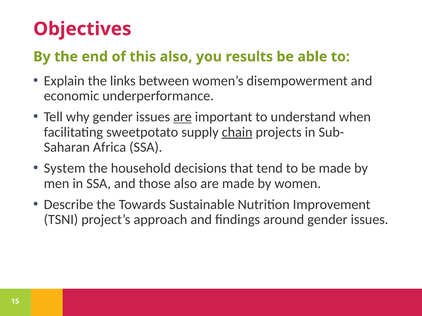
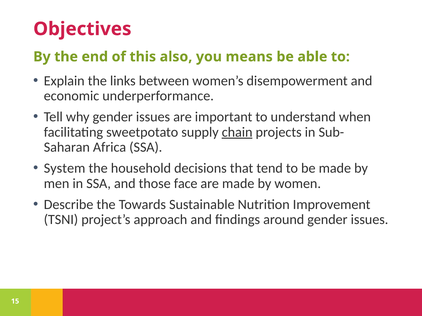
results: results -> means
are at (183, 117) underline: present -> none
those also: also -> face
